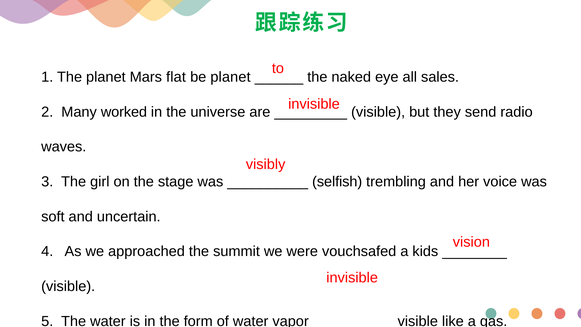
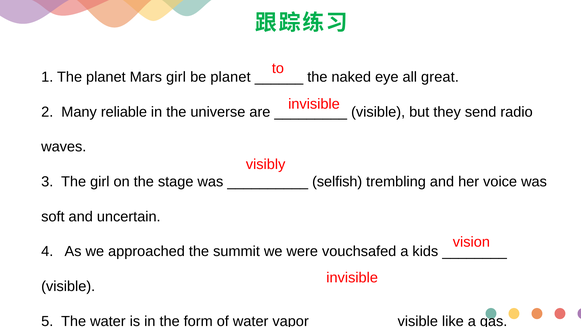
Mars flat: flat -> girl
sales: sales -> great
worked: worked -> reliable
